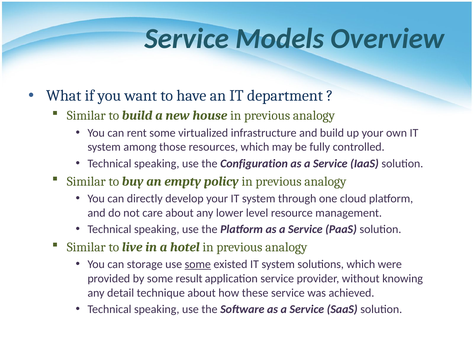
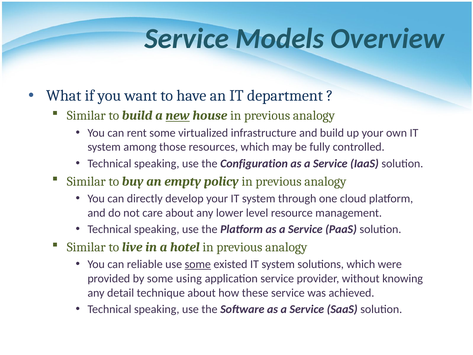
new underline: none -> present
storage: storage -> reliable
result: result -> using
